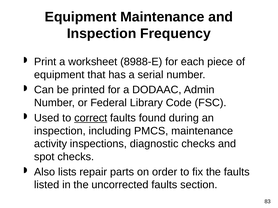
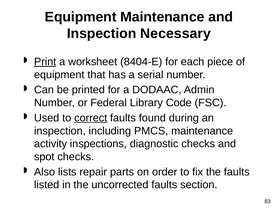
Frequency: Frequency -> Necessary
Print underline: none -> present
8988-E: 8988-E -> 8404-E
